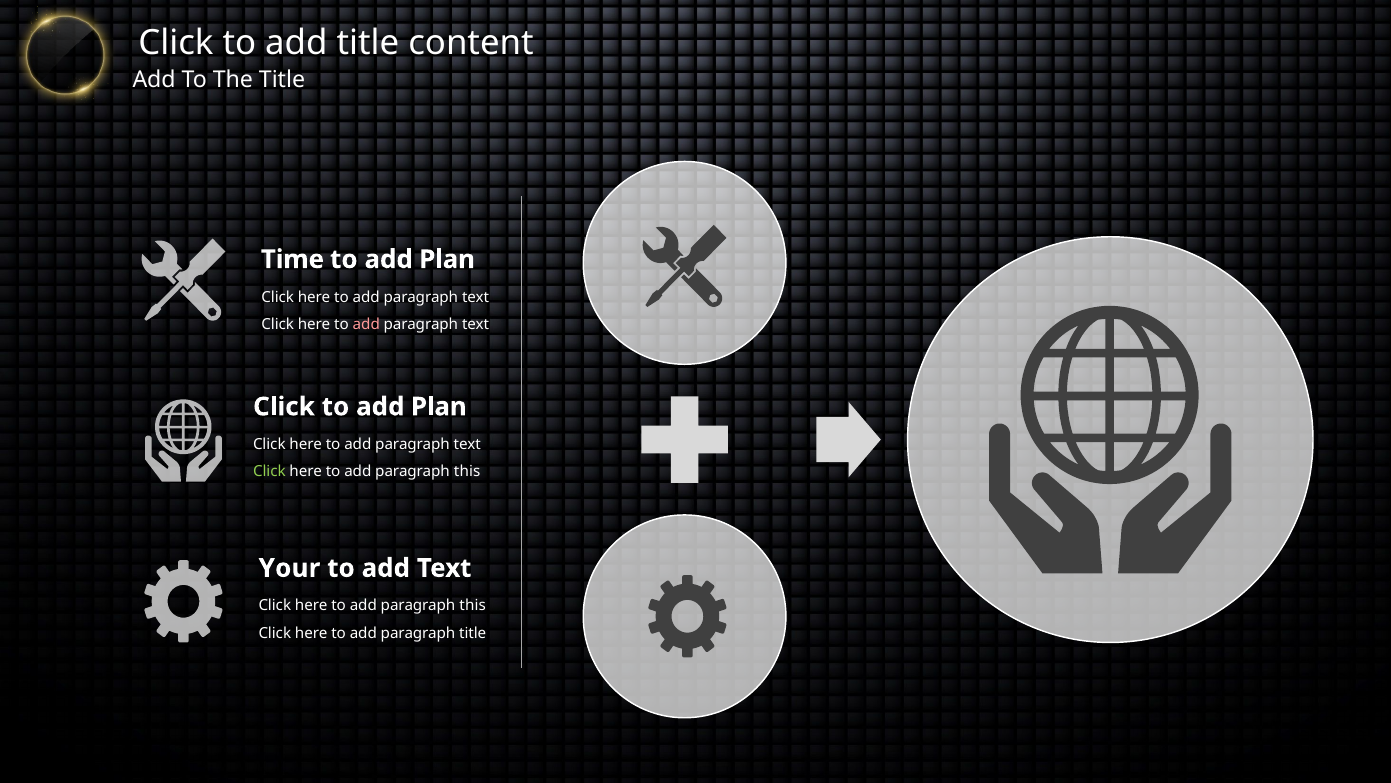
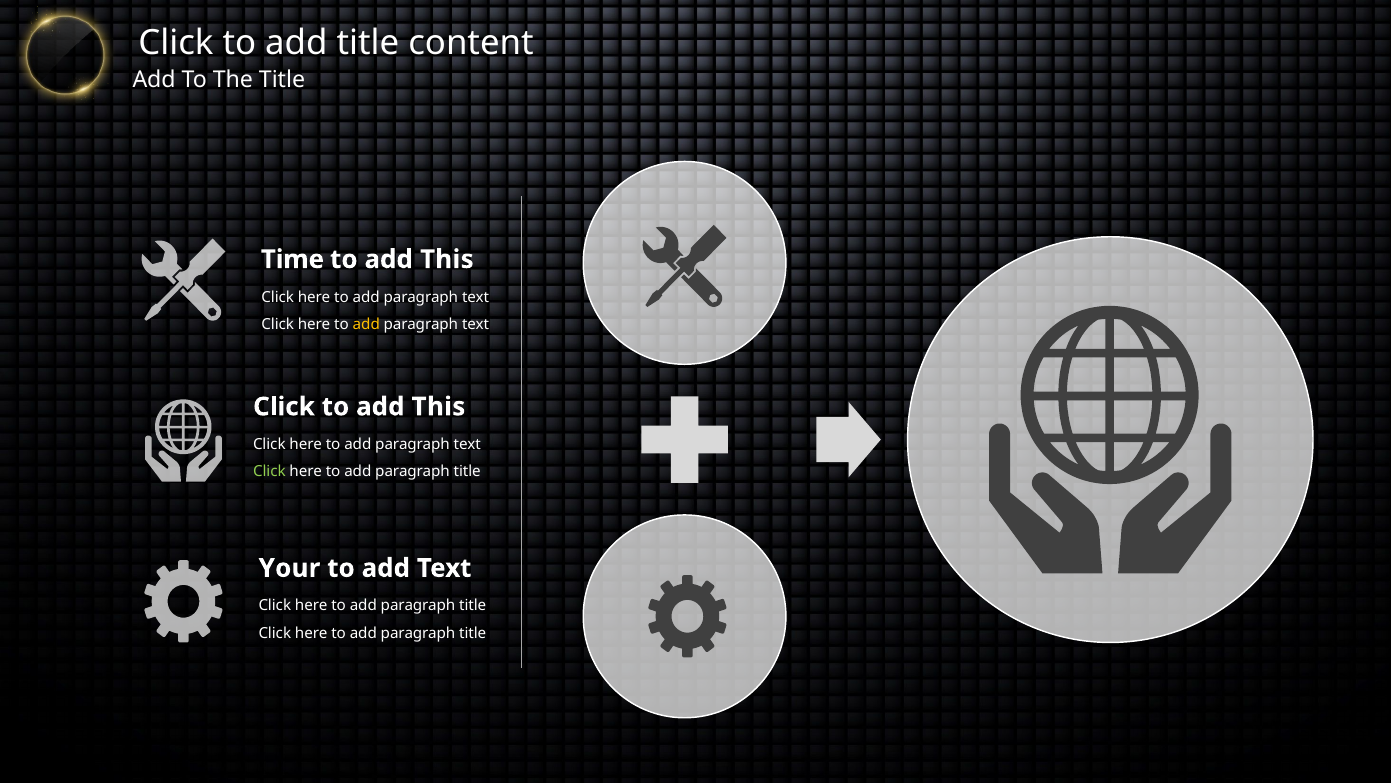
Plan at (447, 259): Plan -> This
add at (366, 324) colour: pink -> yellow
Click to add Plan: Plan -> This
this at (467, 472): this -> title
this at (473, 606): this -> title
